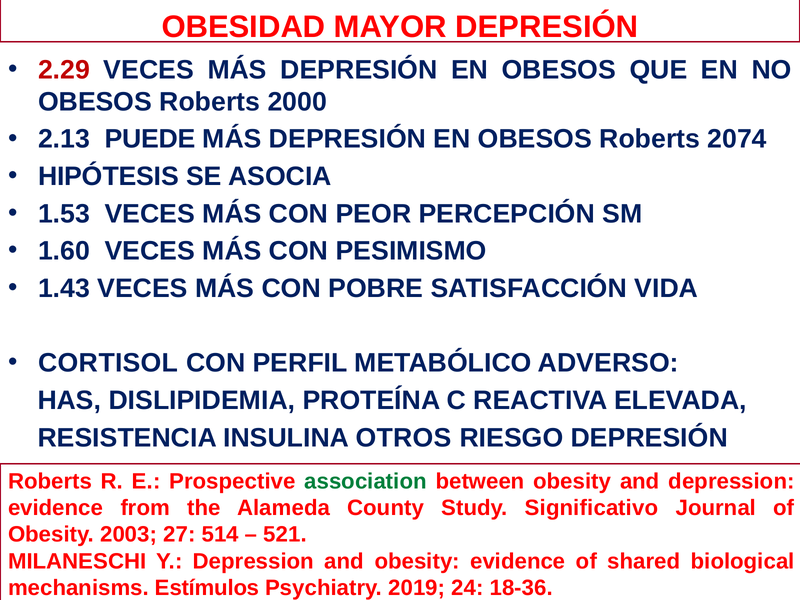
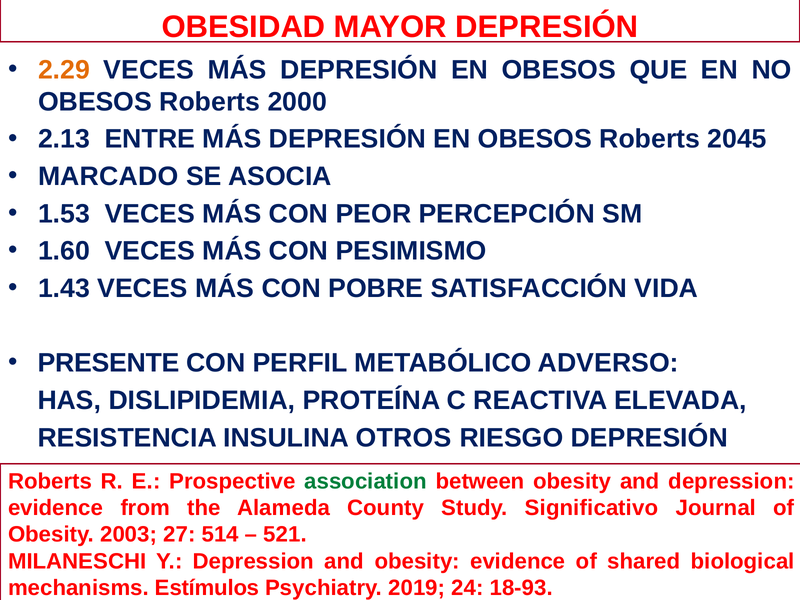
2.29 colour: red -> orange
PUEDE: PUEDE -> ENTRE
2074: 2074 -> 2045
HIPÓTESIS: HIPÓTESIS -> MARCADO
CORTISOL: CORTISOL -> PRESENTE
18-36: 18-36 -> 18-93
